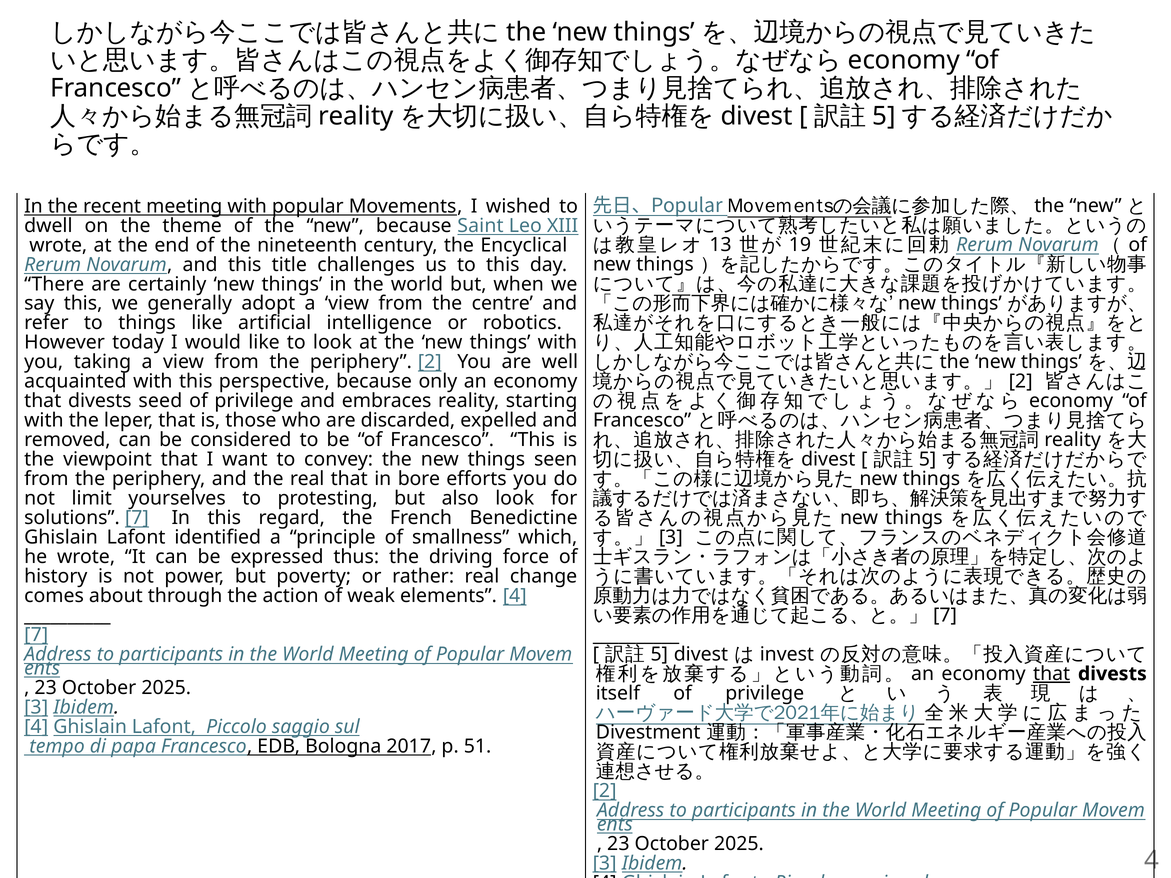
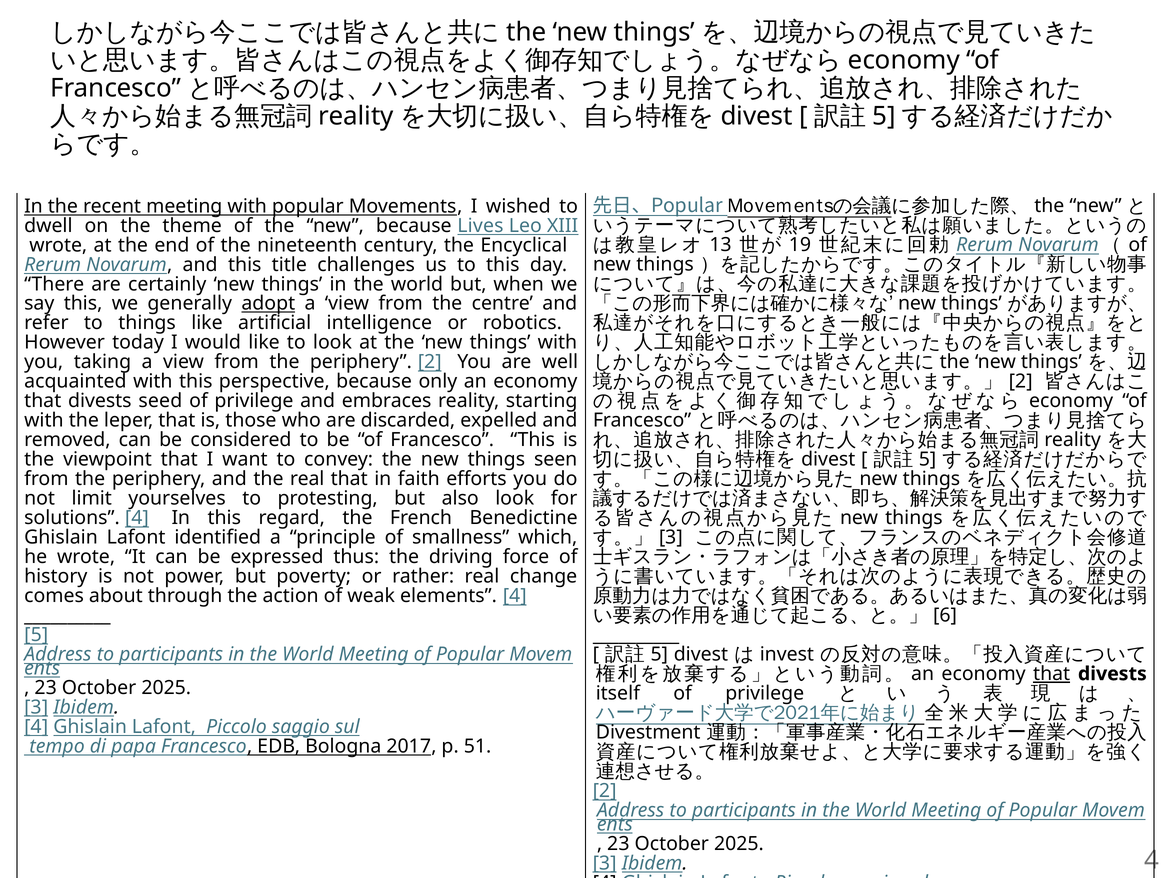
Saint: Saint -> Lives
adopt underline: none -> present
bore: bore -> faith
solutions 7: 7 -> 4
7 at (945, 615): 7 -> 6
7 at (36, 635): 7 -> 5
